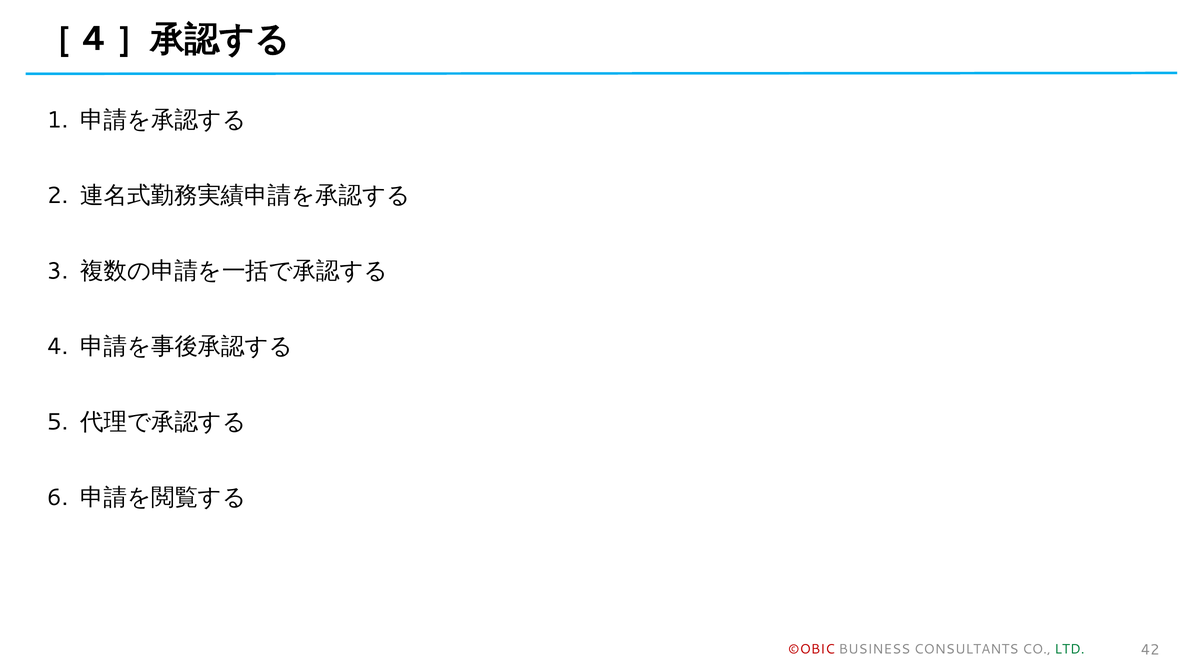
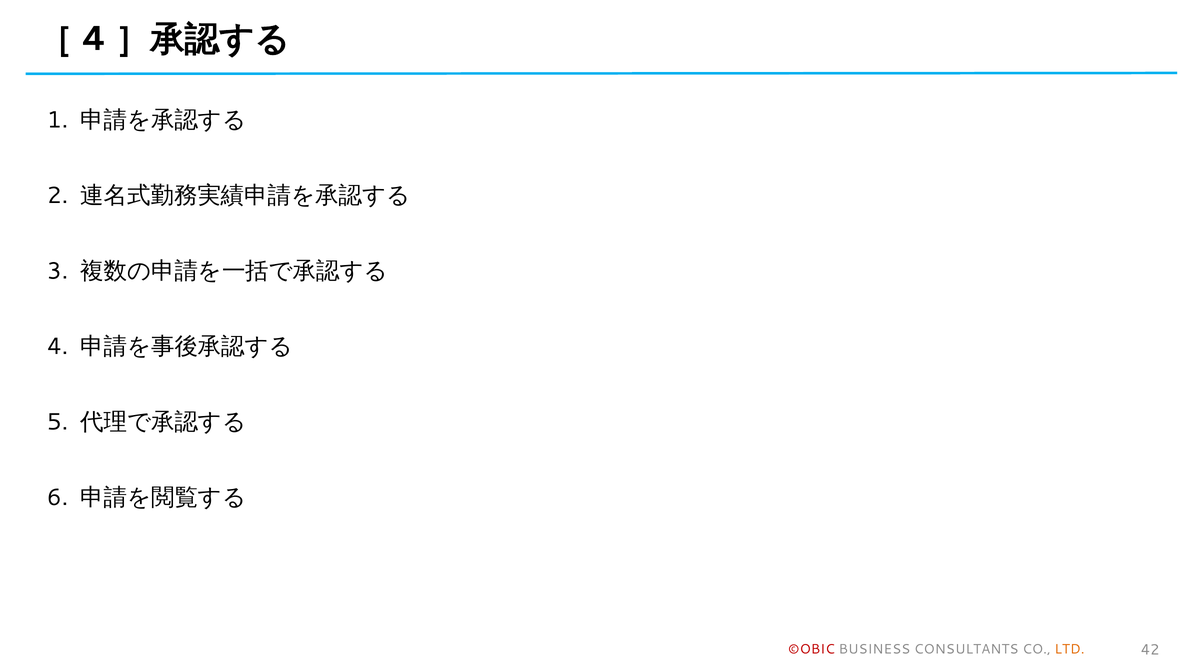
LTD colour: green -> orange
